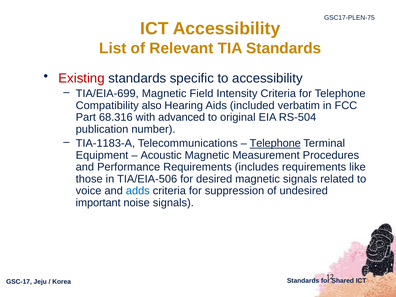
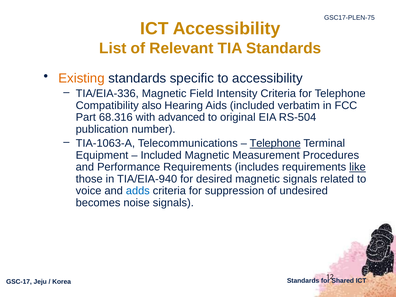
Existing colour: red -> orange
TIA/EIA-699: TIA/EIA-699 -> TIA/EIA-336
TIA-1183-A: TIA-1183-A -> TIA-1063-A
Acoustic at (161, 155): Acoustic -> Included
like underline: none -> present
TIA/EIA-506: TIA/EIA-506 -> TIA/EIA-940
important: important -> becomes
